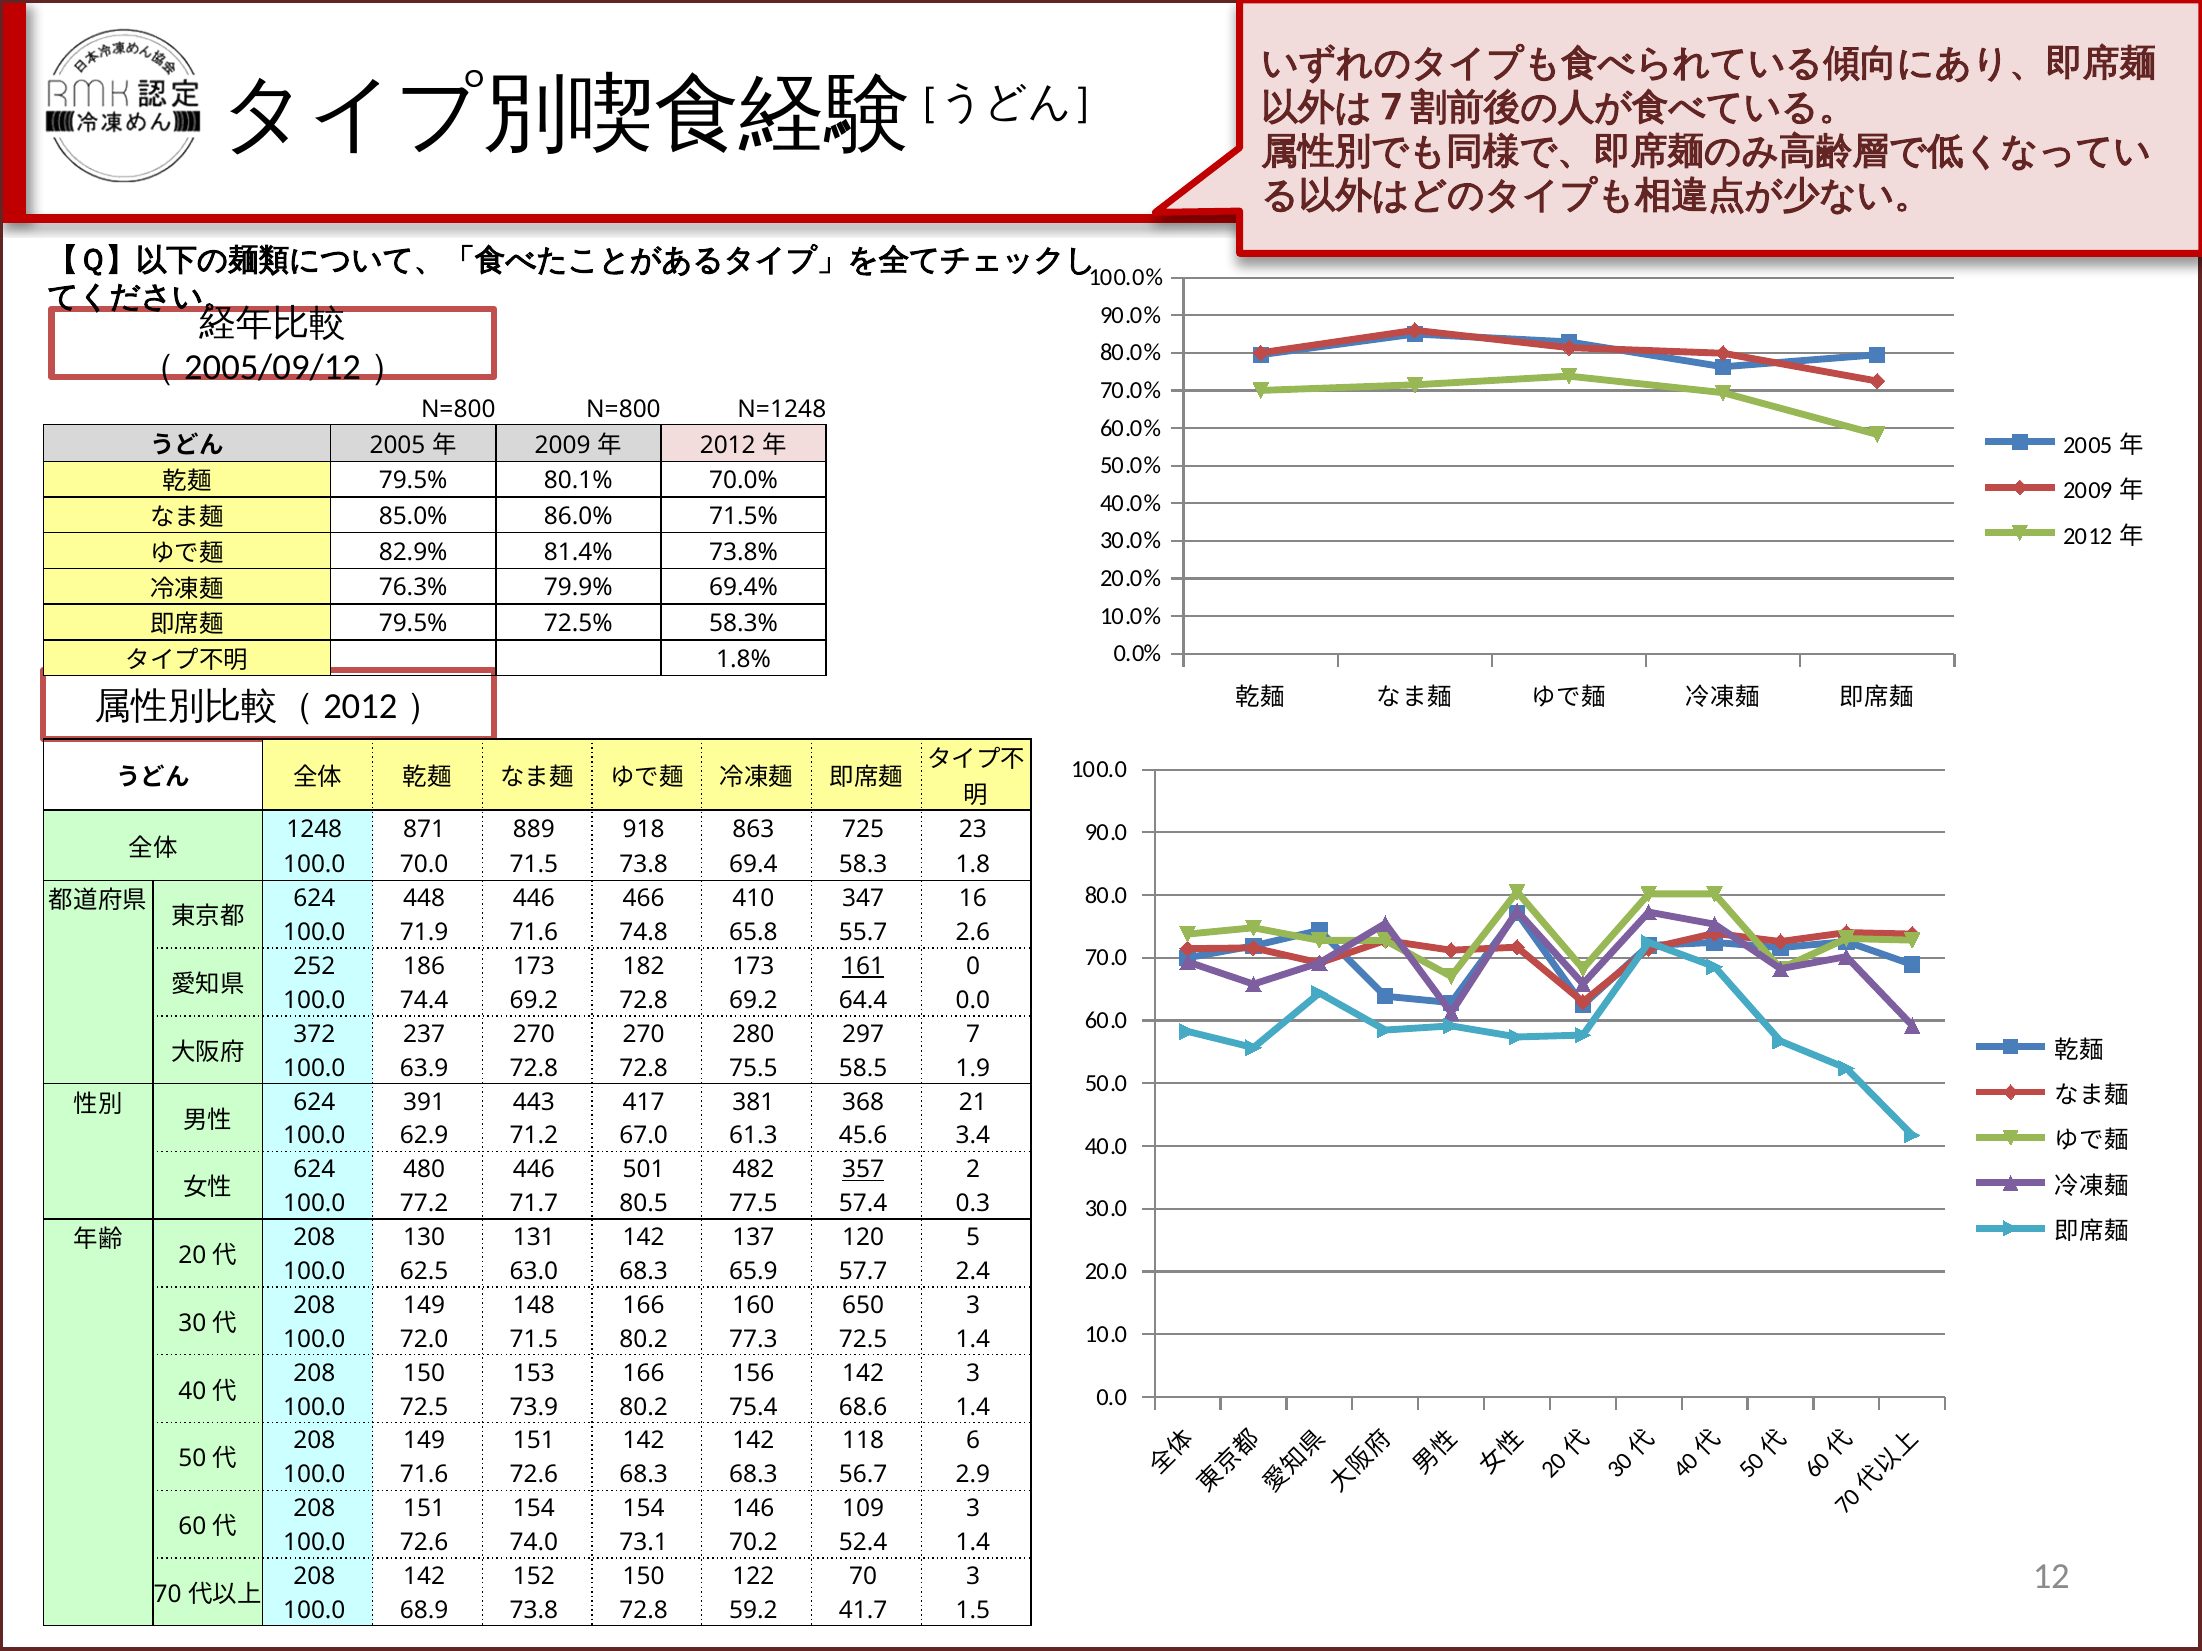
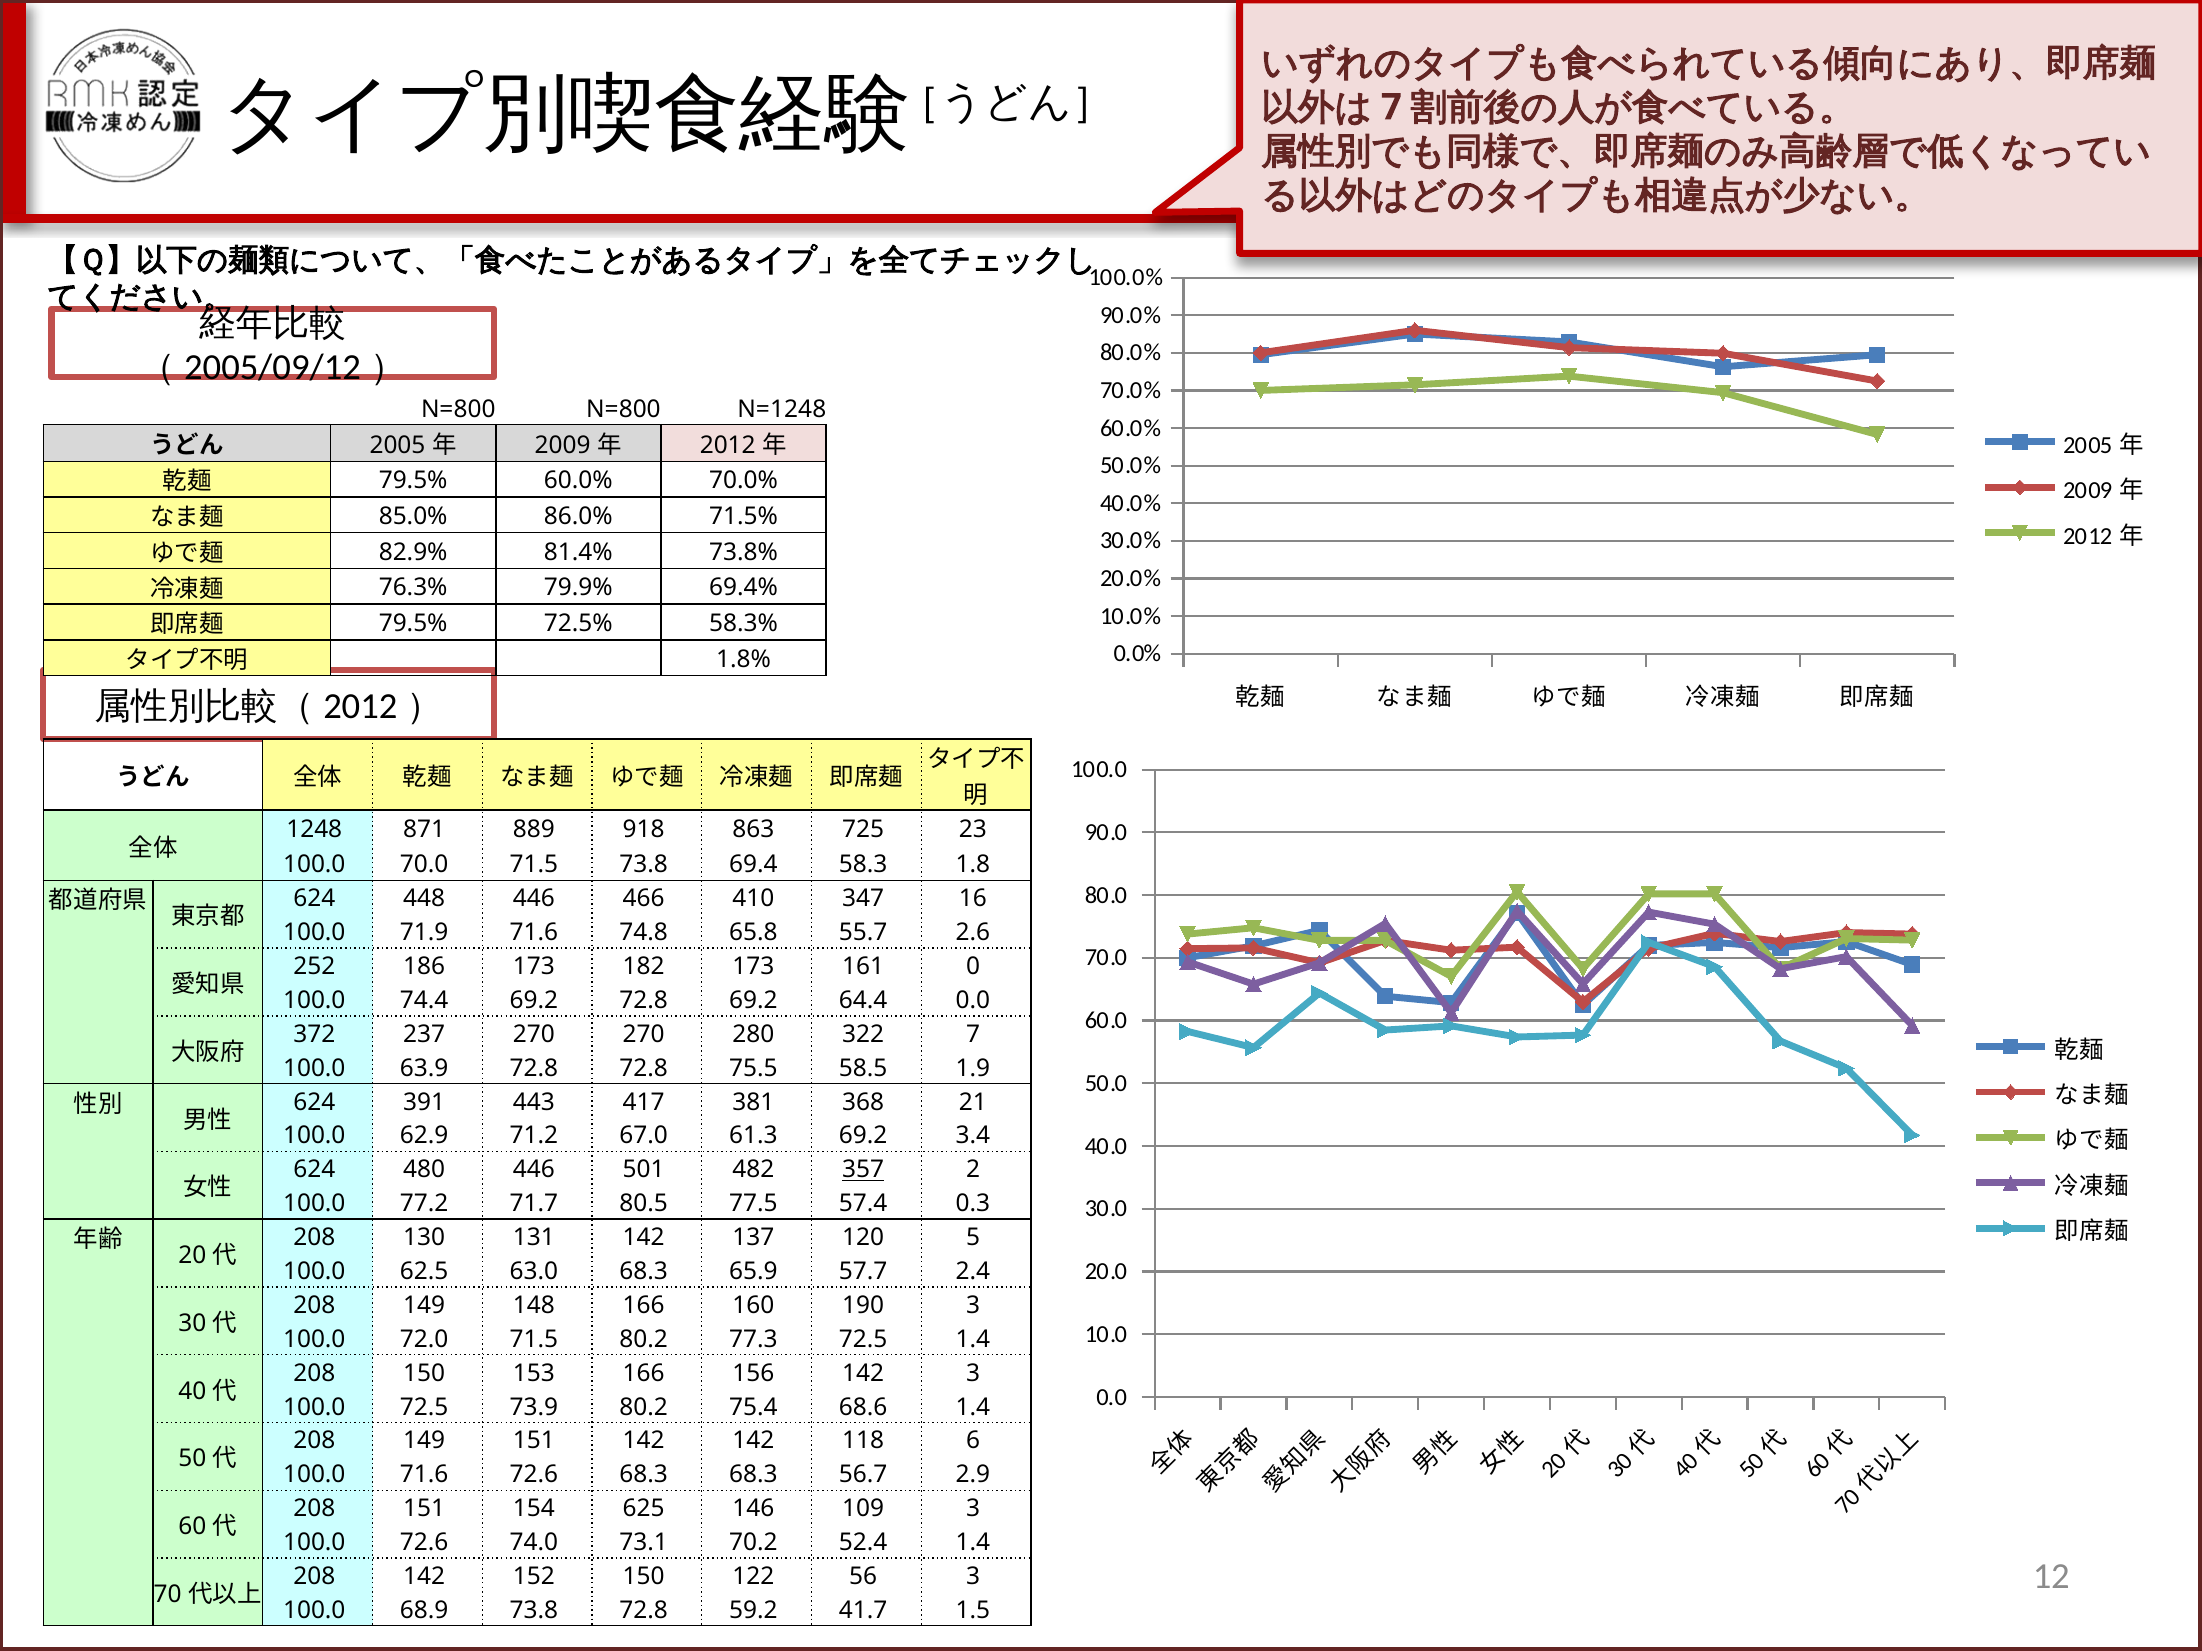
79.5% 80.1%: 80.1% -> 60.0%
161 underline: present -> none
297: 297 -> 322
61.3 45.6: 45.6 -> 69.2
650: 650 -> 190
154 154: 154 -> 625
122 70: 70 -> 56
